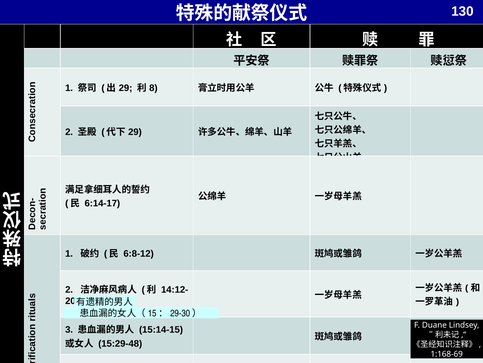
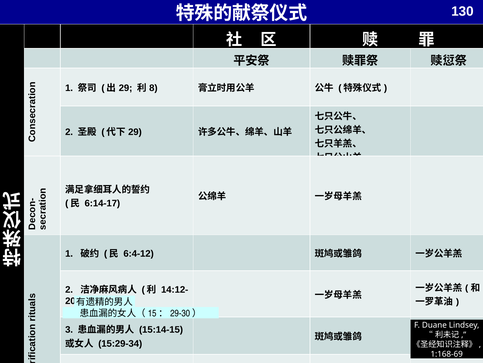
6:8-12: 6:8-12 -> 6:4-12
15:29-48: 15:29-48 -> 15:29-34
